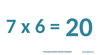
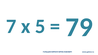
6: 6 -> 5
20: 20 -> 79
